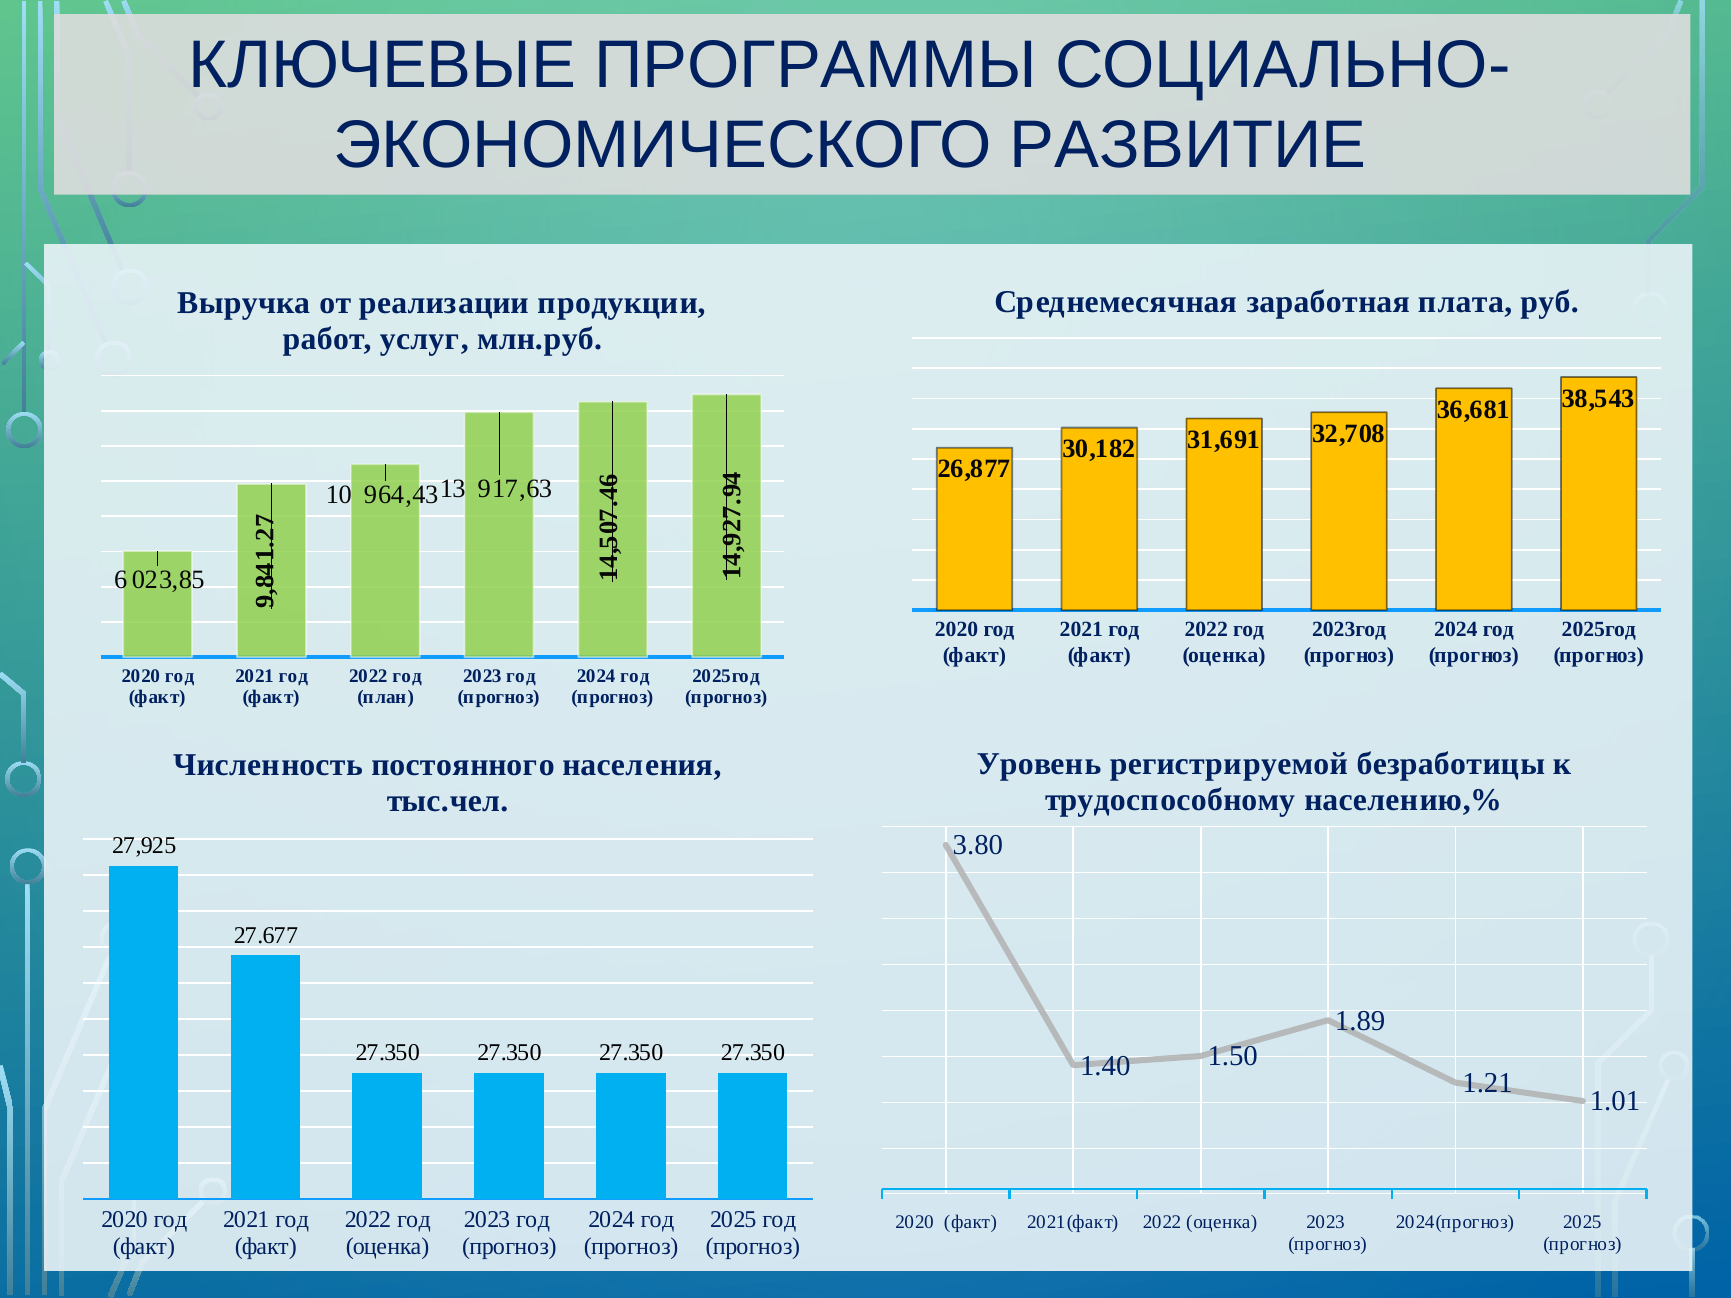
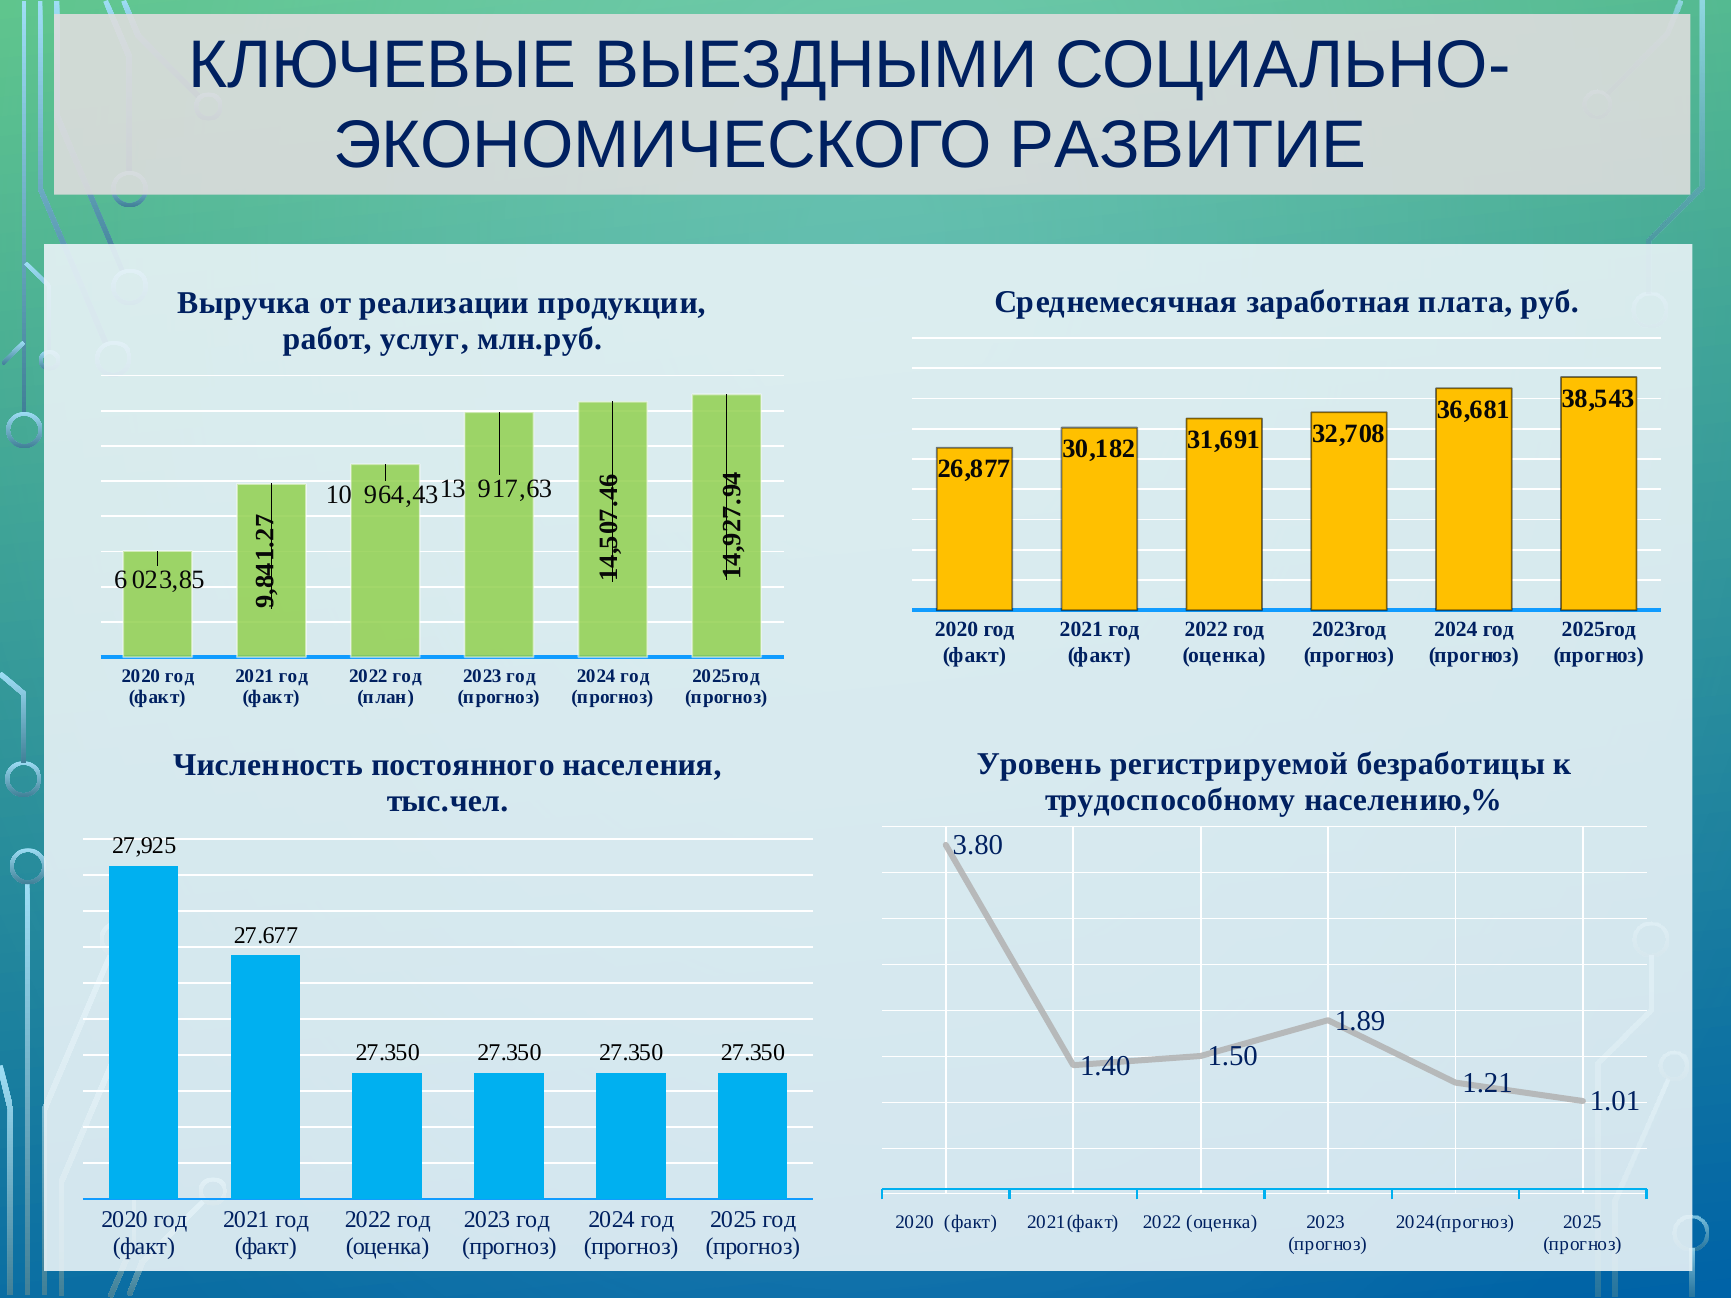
ПРОГРАММЫ: ПРОГРАММЫ -> ВЫЕЗДНЫМИ
